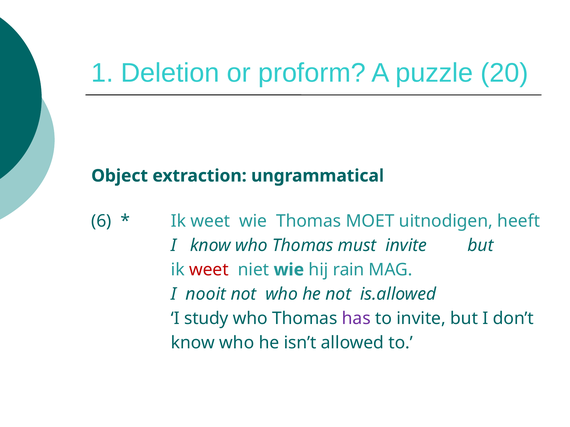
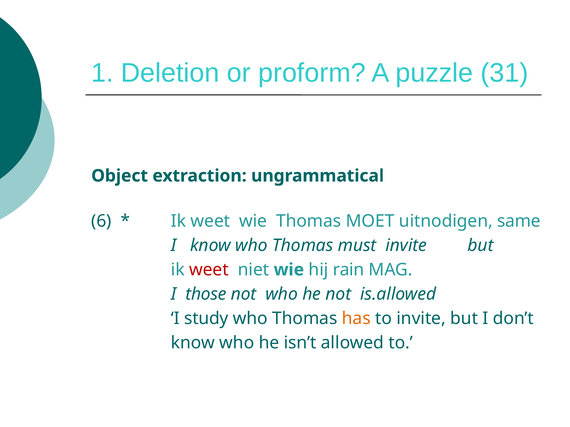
20: 20 -> 31
heeft: heeft -> same
nooit: nooit -> those
has colour: purple -> orange
